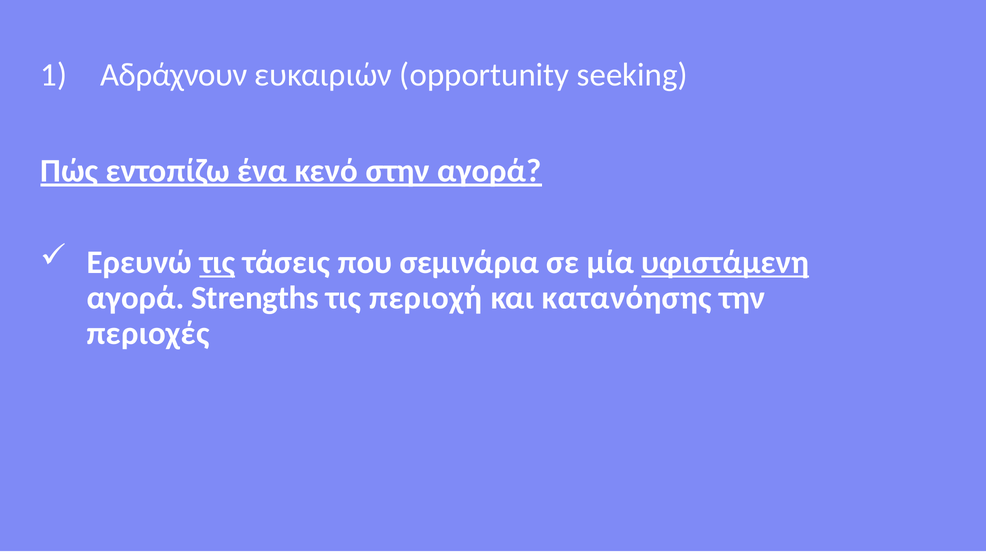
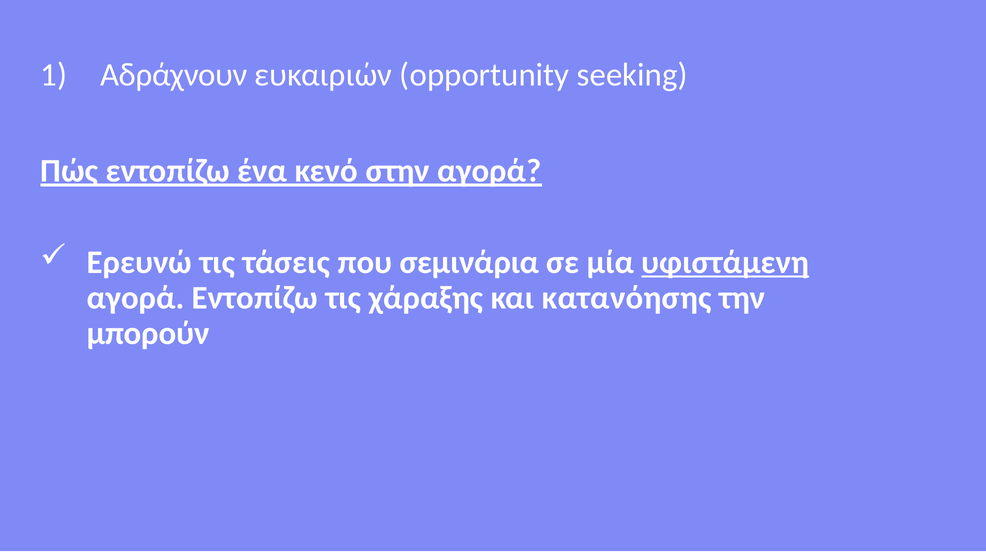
τις at (217, 262) underline: present -> none
αγορά Strengths: Strengths -> Εντοπίζω
περιοχή: περιοχή -> χάραξης
περιοχές: περιοχές -> μπορούν
